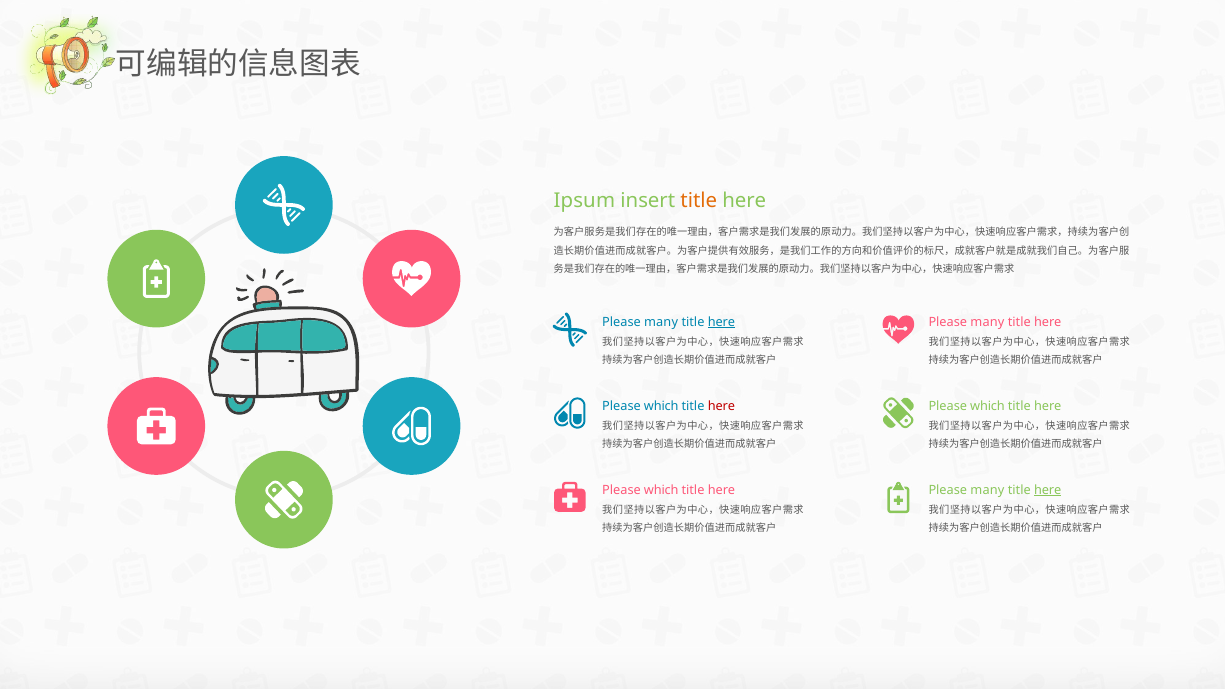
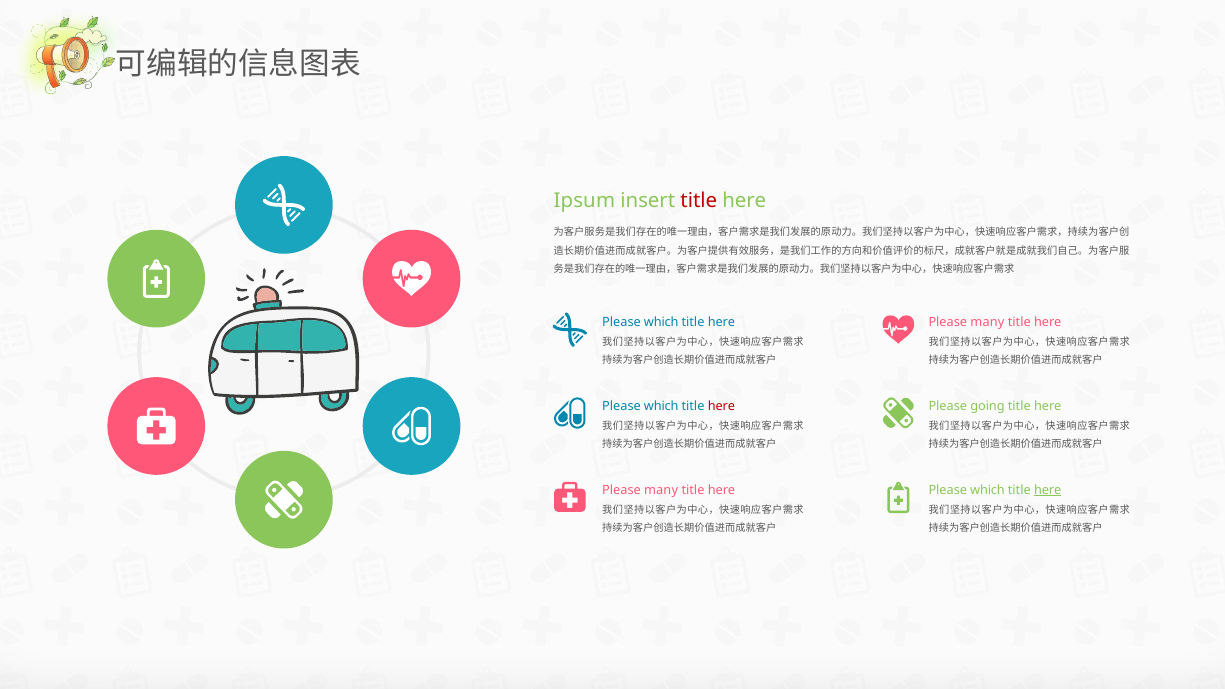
title at (699, 201) colour: orange -> red
many at (661, 322): many -> which
here at (721, 322) underline: present -> none
which at (988, 406): which -> going
which at (661, 490): which -> many
many at (987, 490): many -> which
